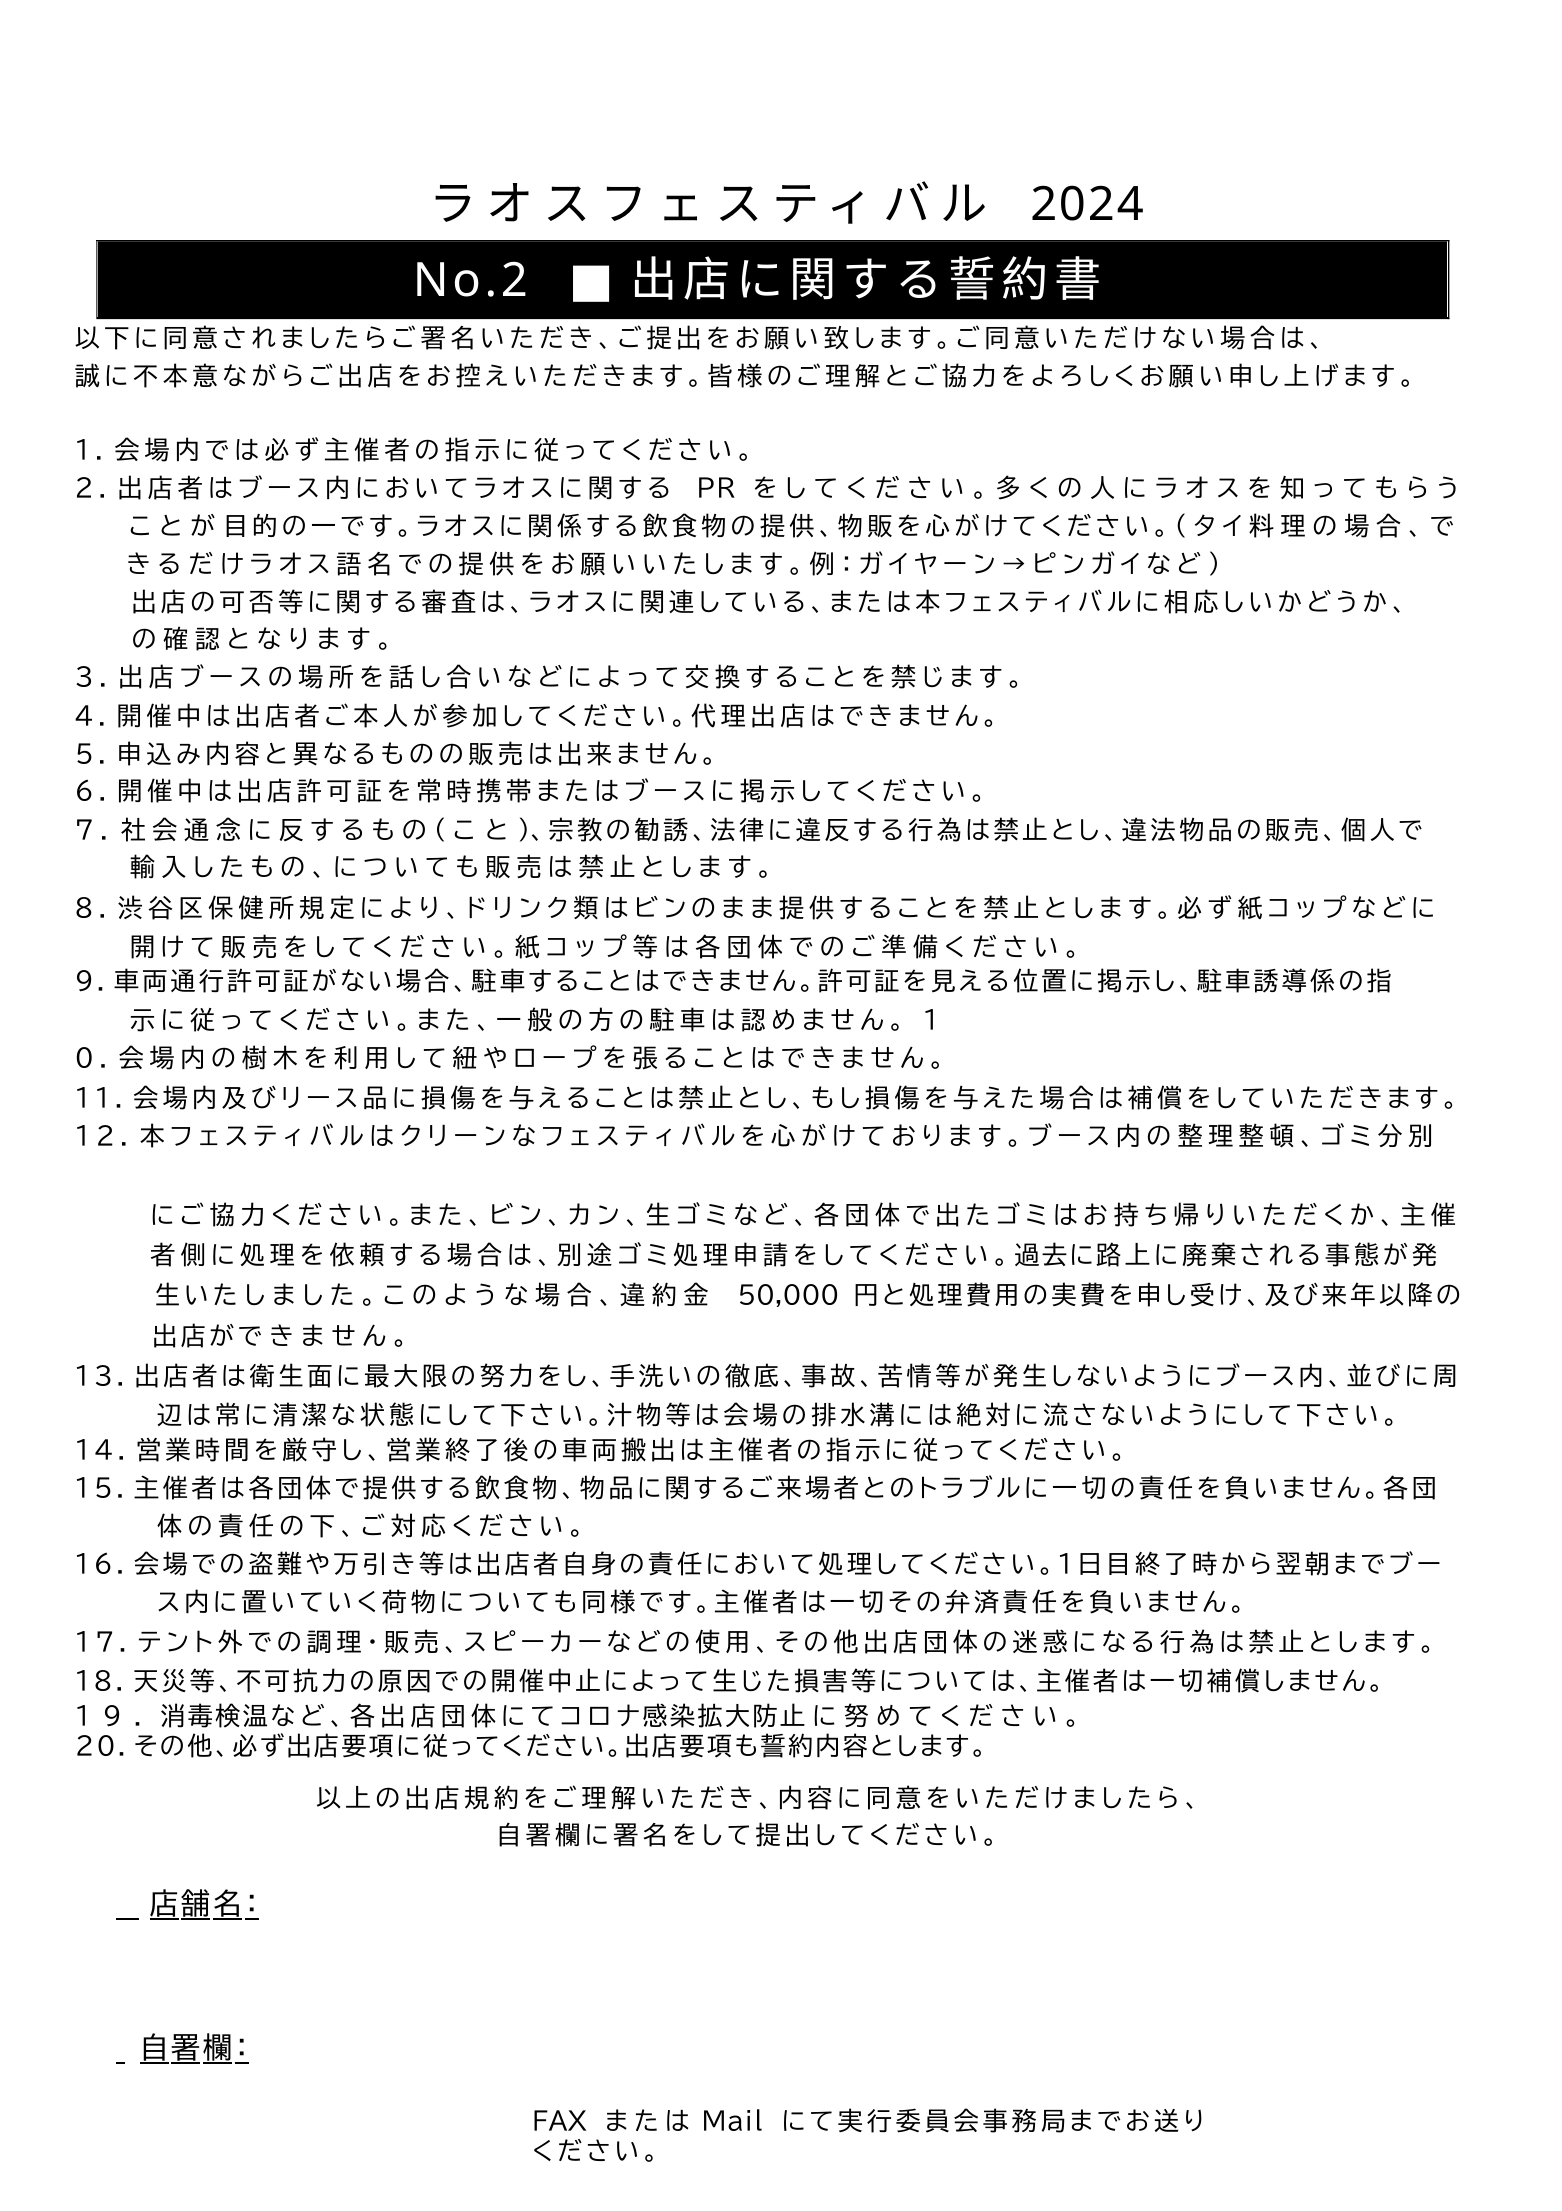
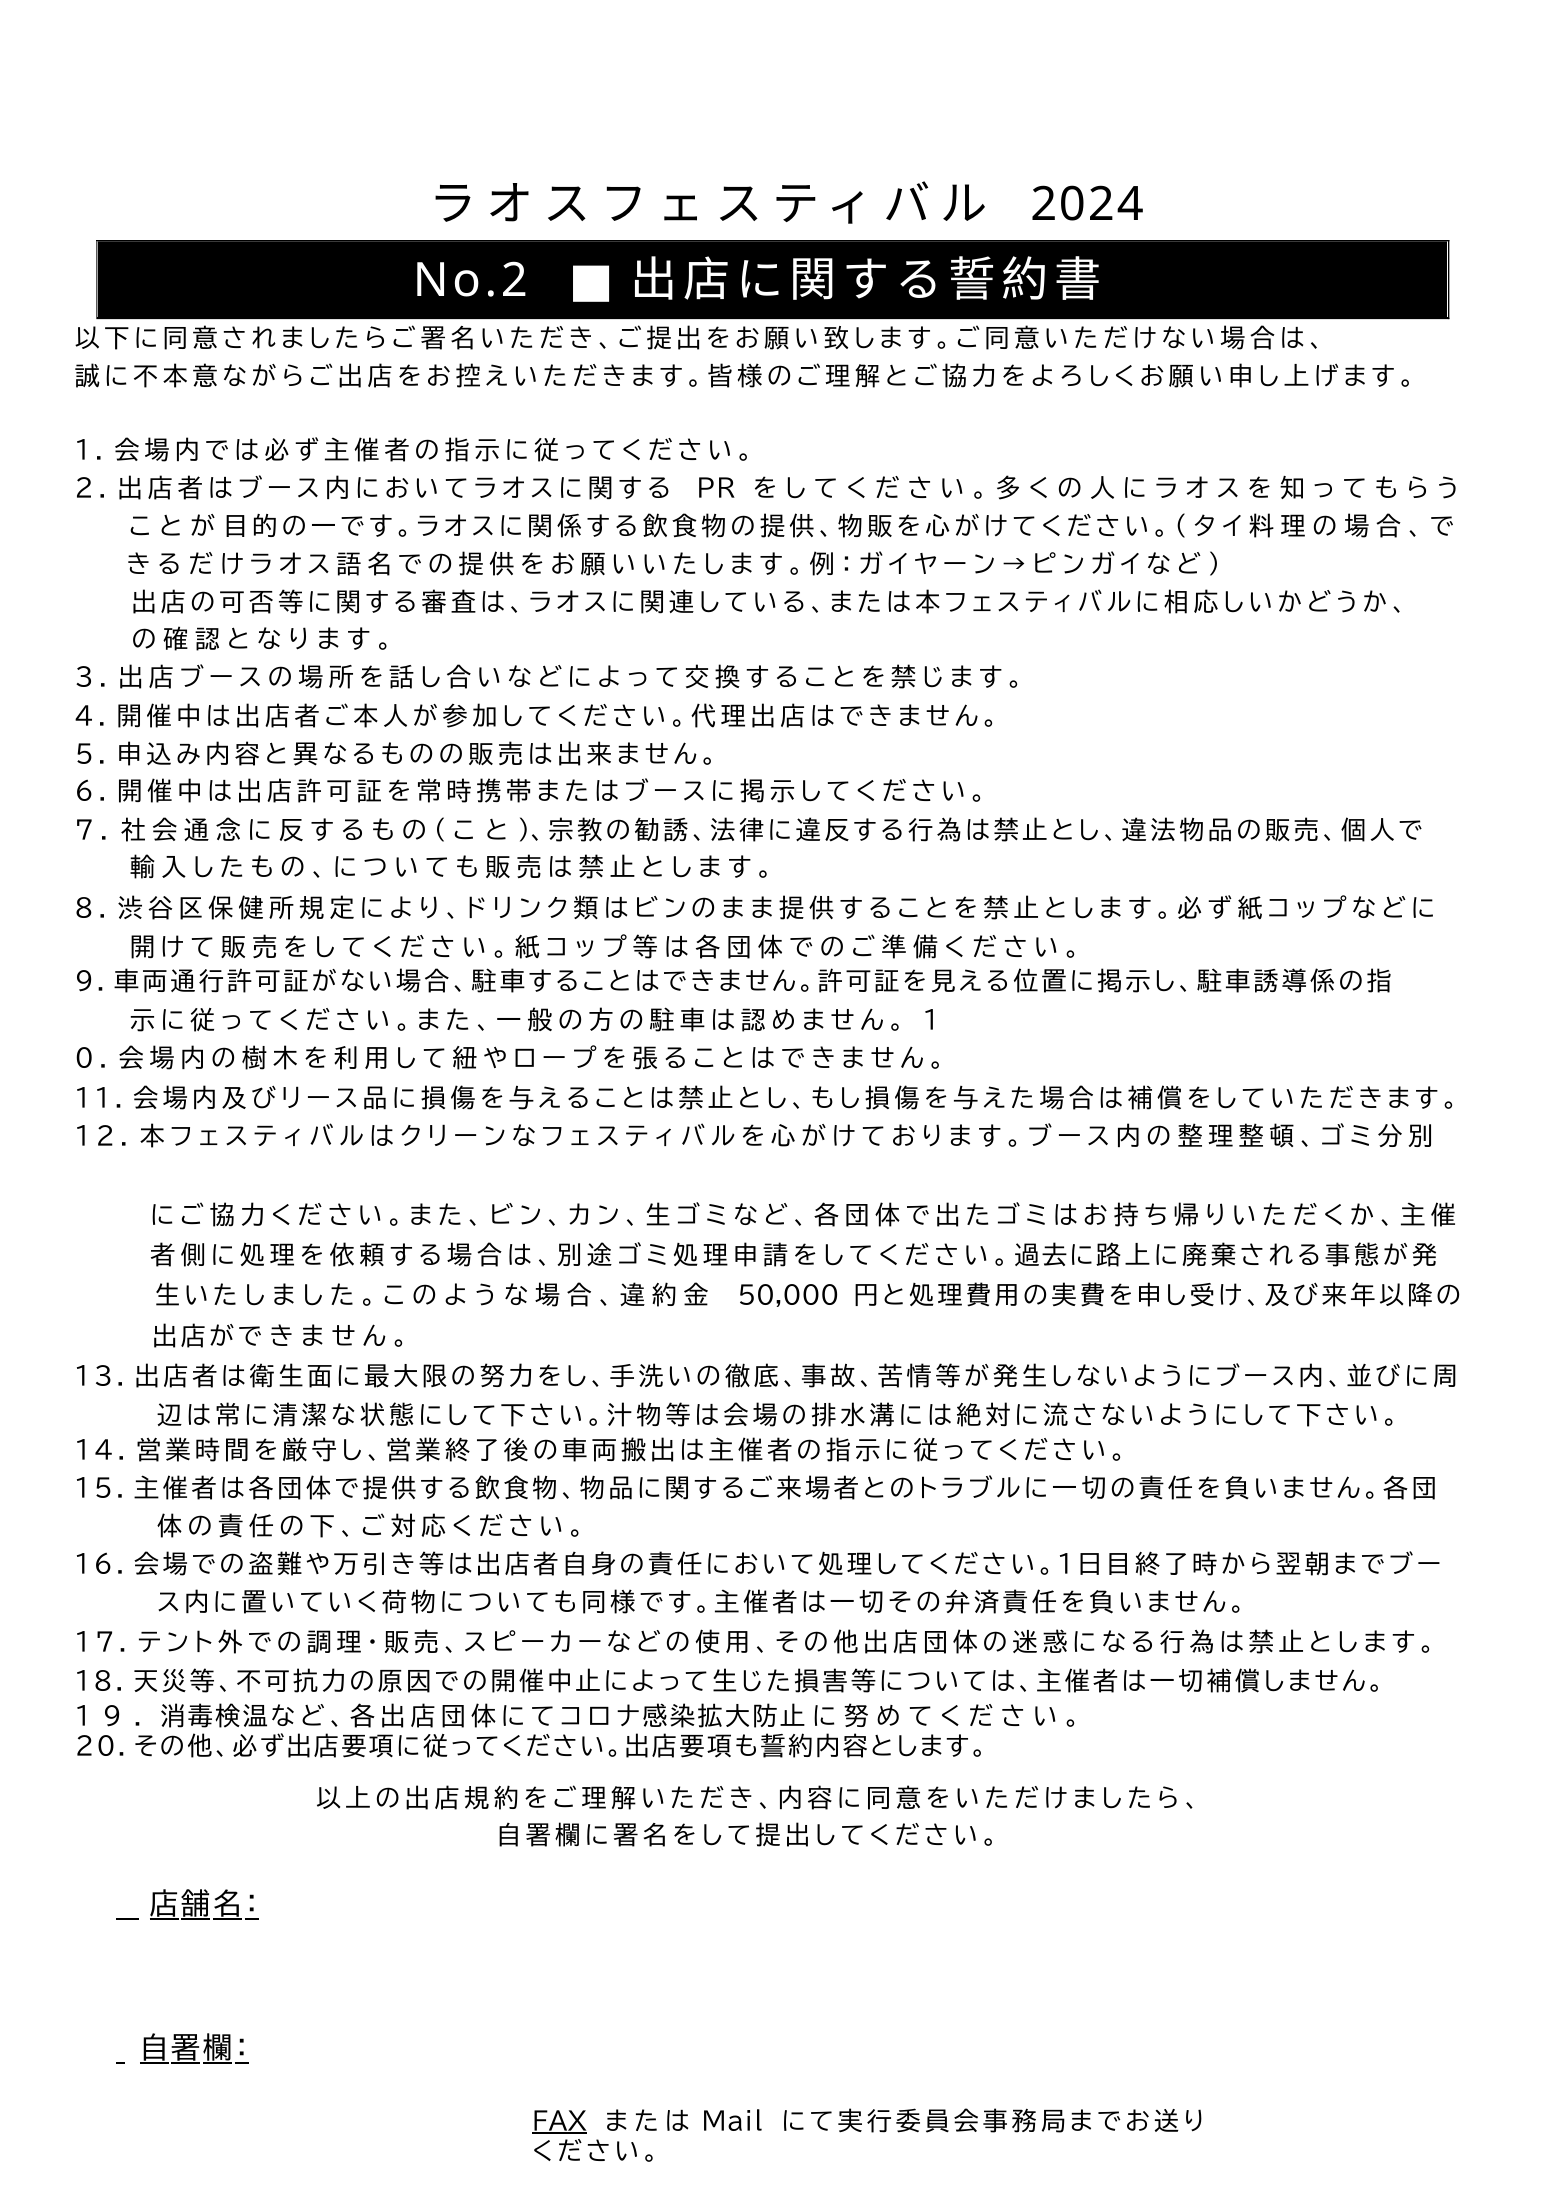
FAX underline: none -> present
